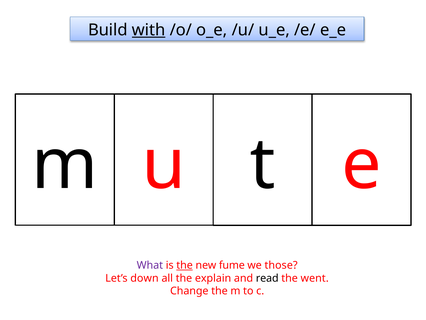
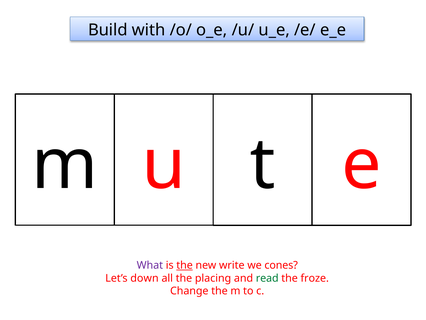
with underline: present -> none
fume: fume -> write
those: those -> cones
explain: explain -> placing
read colour: black -> green
went: went -> froze
